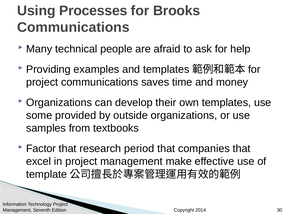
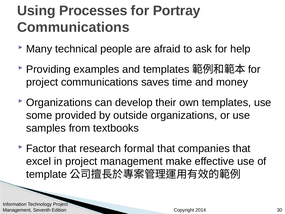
Brooks: Brooks -> Portray
period: period -> formal
